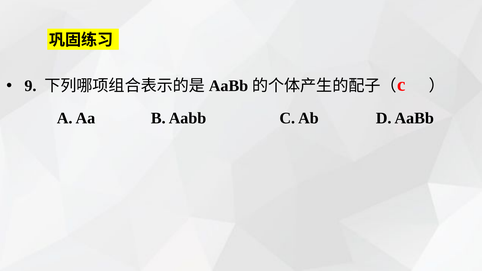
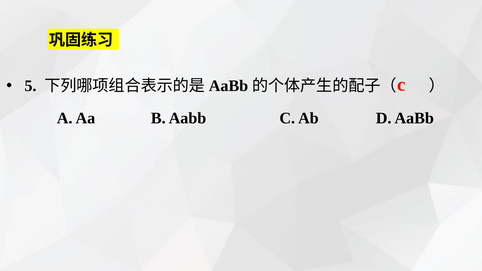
9: 9 -> 5
